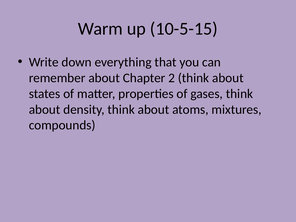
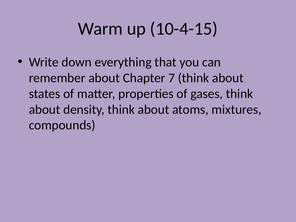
10-5-15: 10-5-15 -> 10-4-15
2: 2 -> 7
